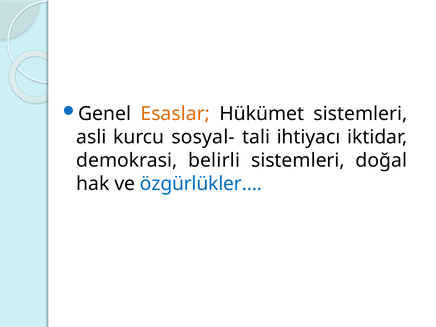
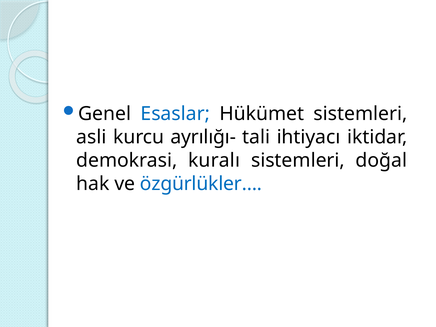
Esaslar colour: orange -> blue
sosyal-: sosyal- -> ayrılığı-
belirli: belirli -> kuralı
